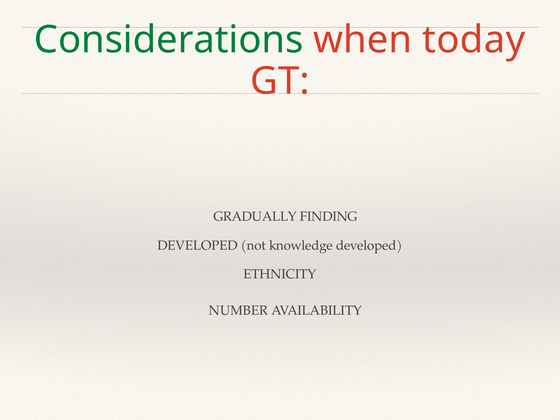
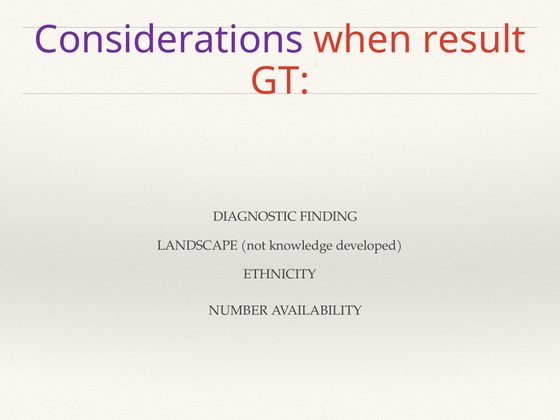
Considerations colour: green -> purple
today: today -> result
GRADUALLY: GRADUALLY -> DIAGNOSTIC
DEVELOPED at (198, 245): DEVELOPED -> LANDSCAPE
